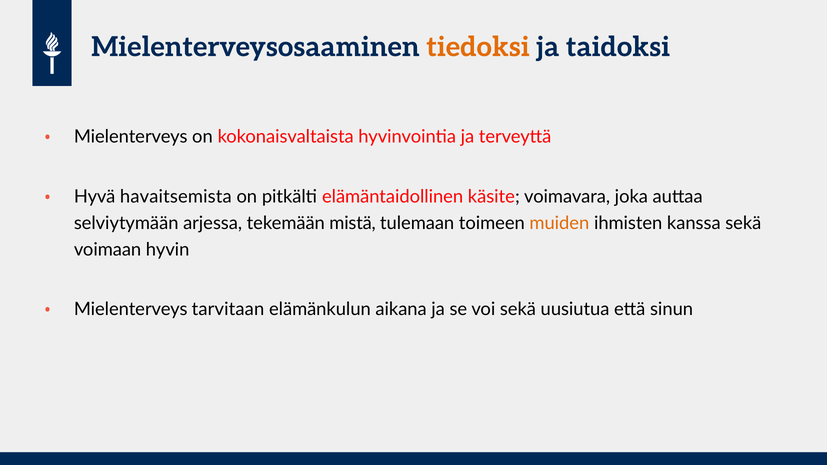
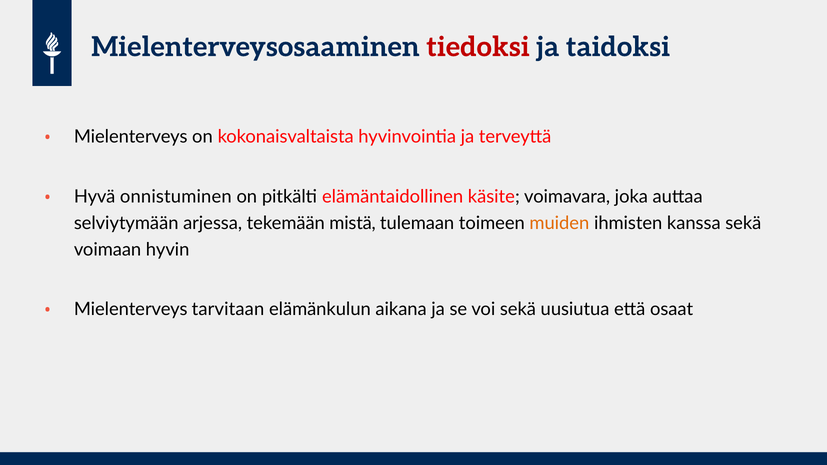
tiedoksi colour: orange -> red
havaitsemista: havaitsemista -> onnistuminen
sinun: sinun -> osaat
